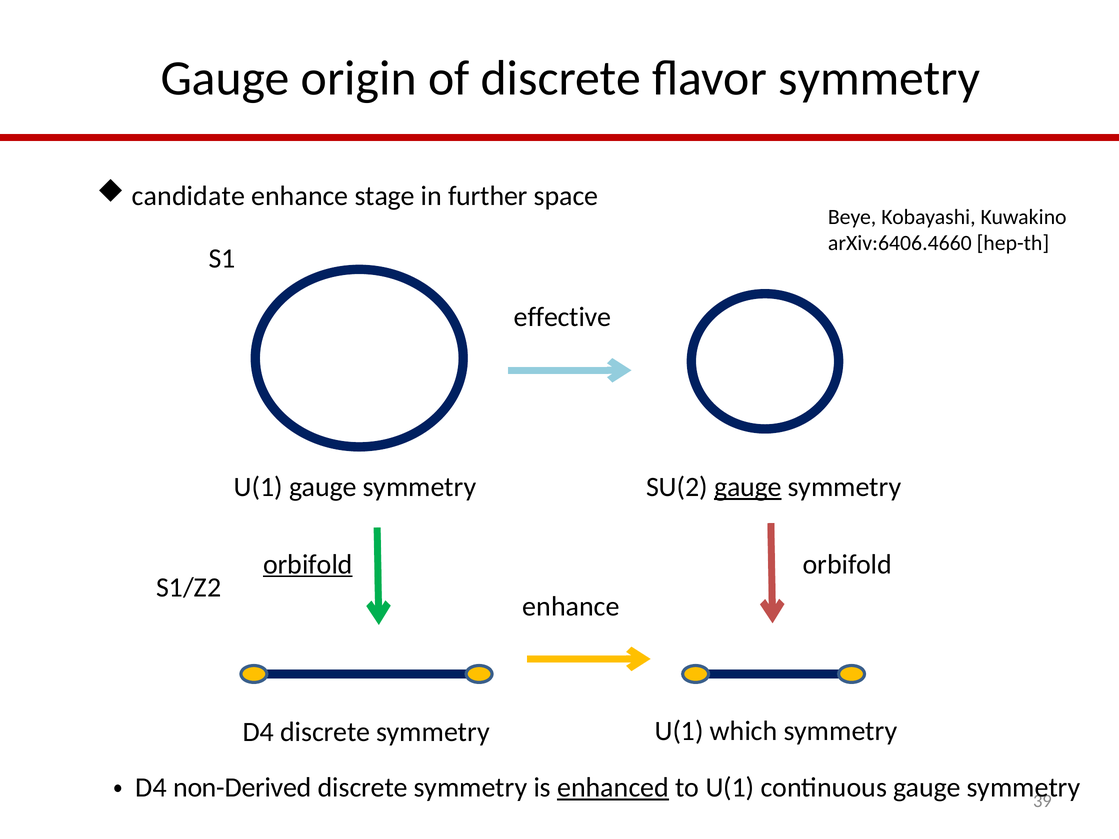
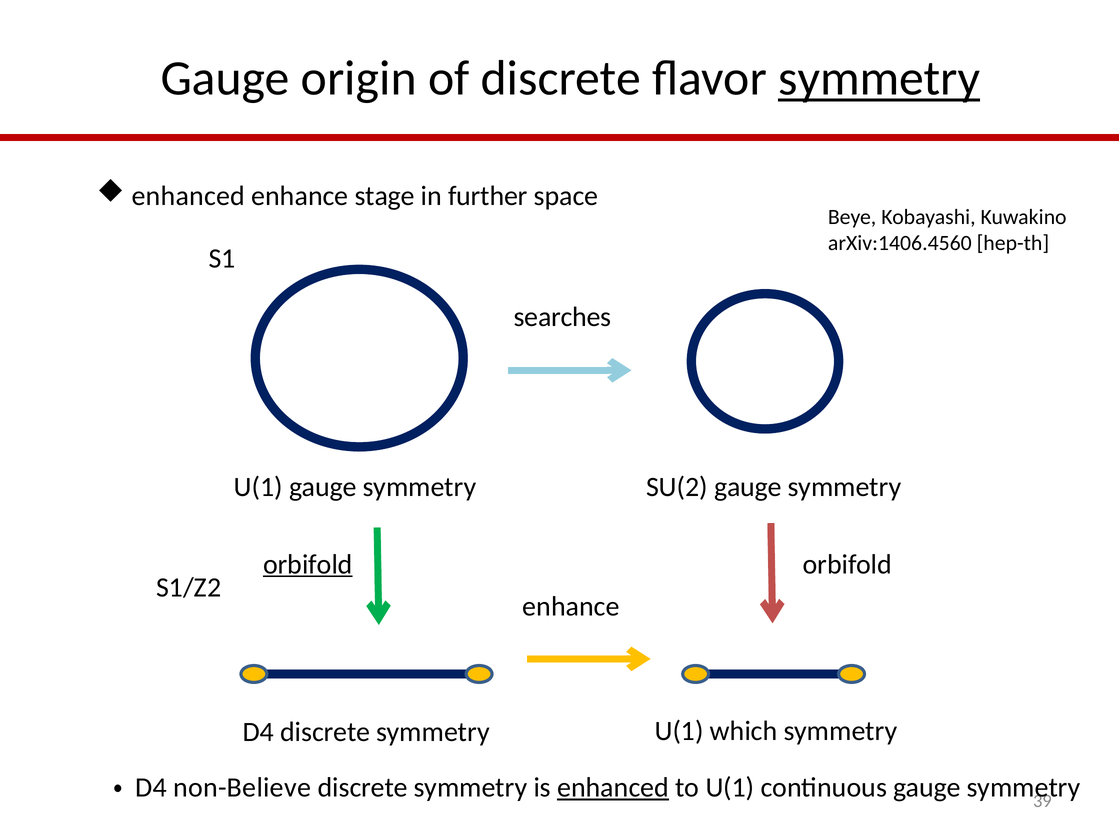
symmetry at (879, 78) underline: none -> present
candidate at (188, 196): candidate -> enhanced
arXiv:6406.4660: arXiv:6406.4660 -> arXiv:1406.4560
effective: effective -> searches
gauge at (748, 487) underline: present -> none
non-Derived: non-Derived -> non-Believe
